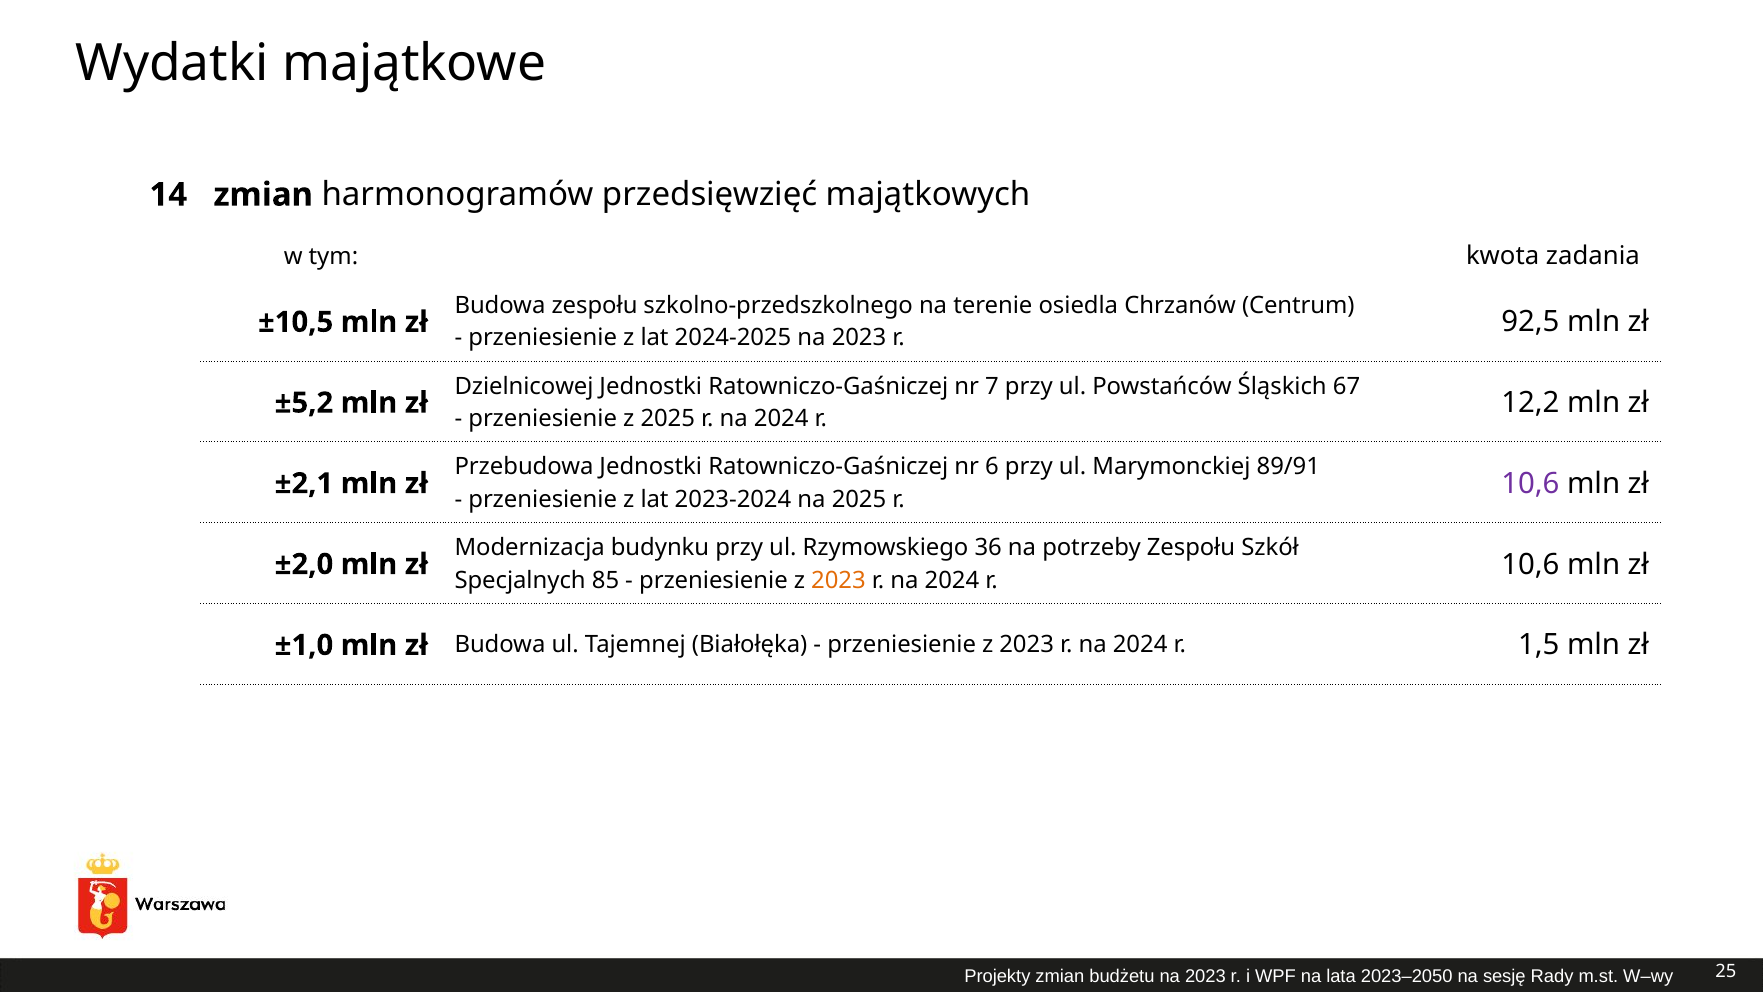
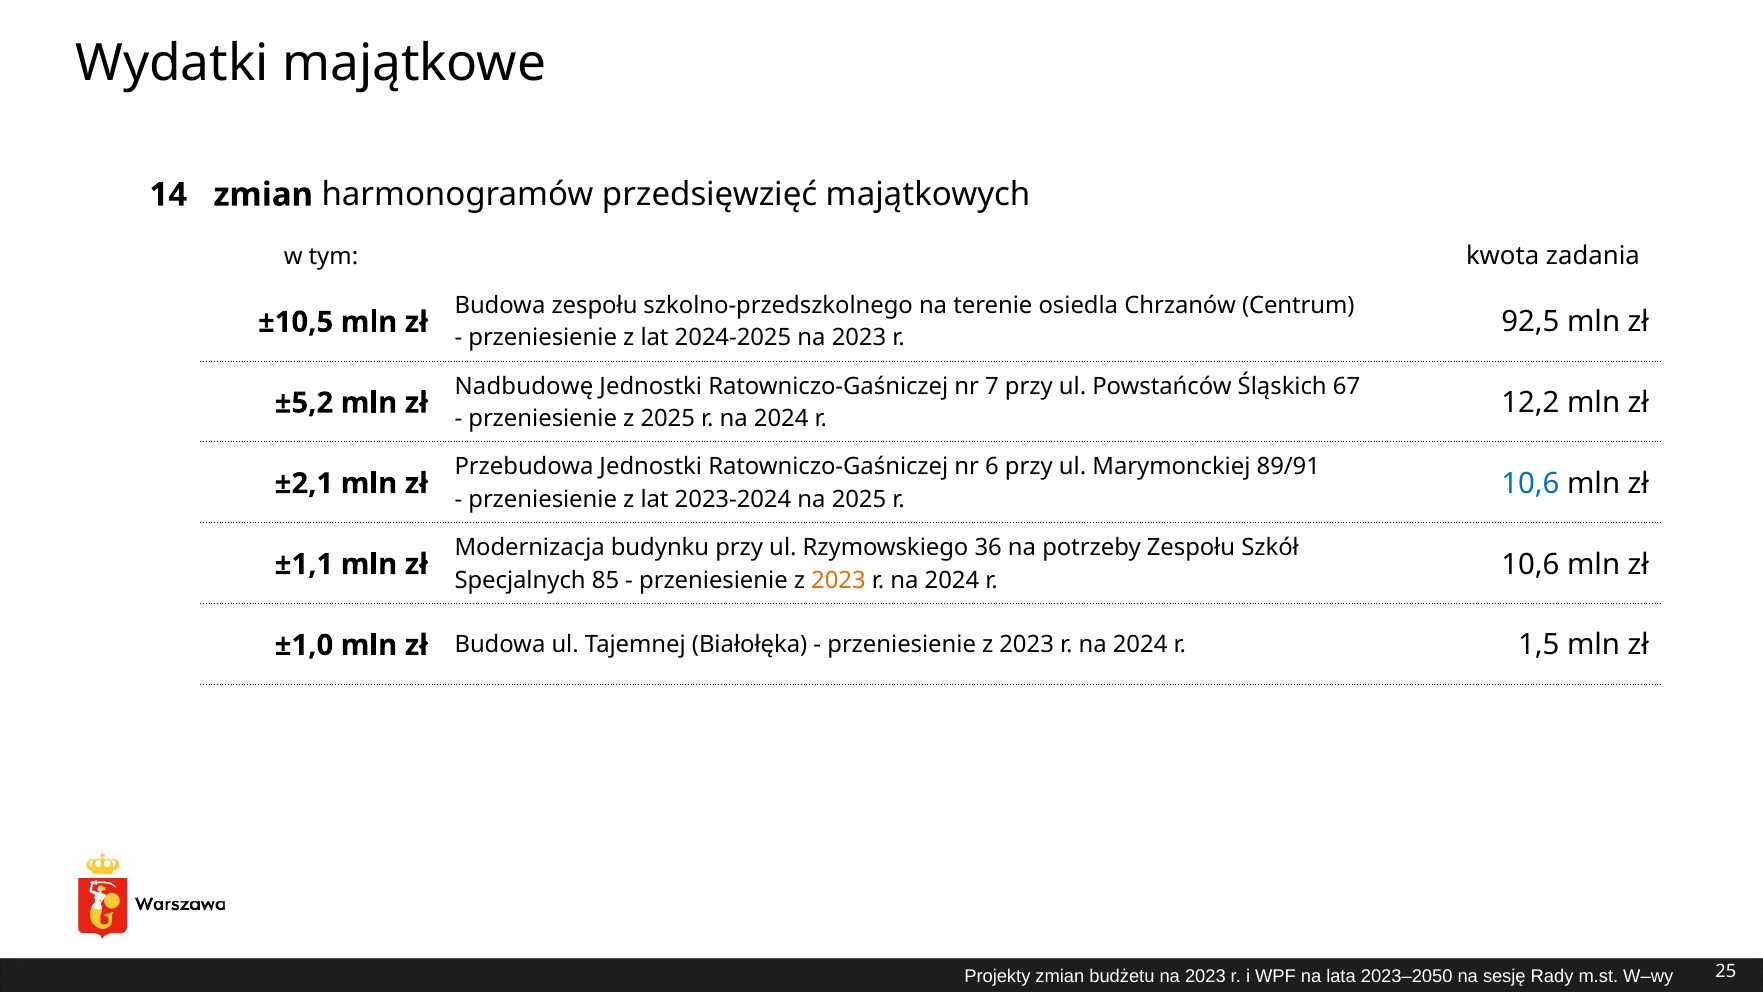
Dzielnicowej: Dzielnicowej -> Nadbudowę
10,6 at (1530, 483) colour: purple -> blue
±2,0: ±2,0 -> ±1,1
